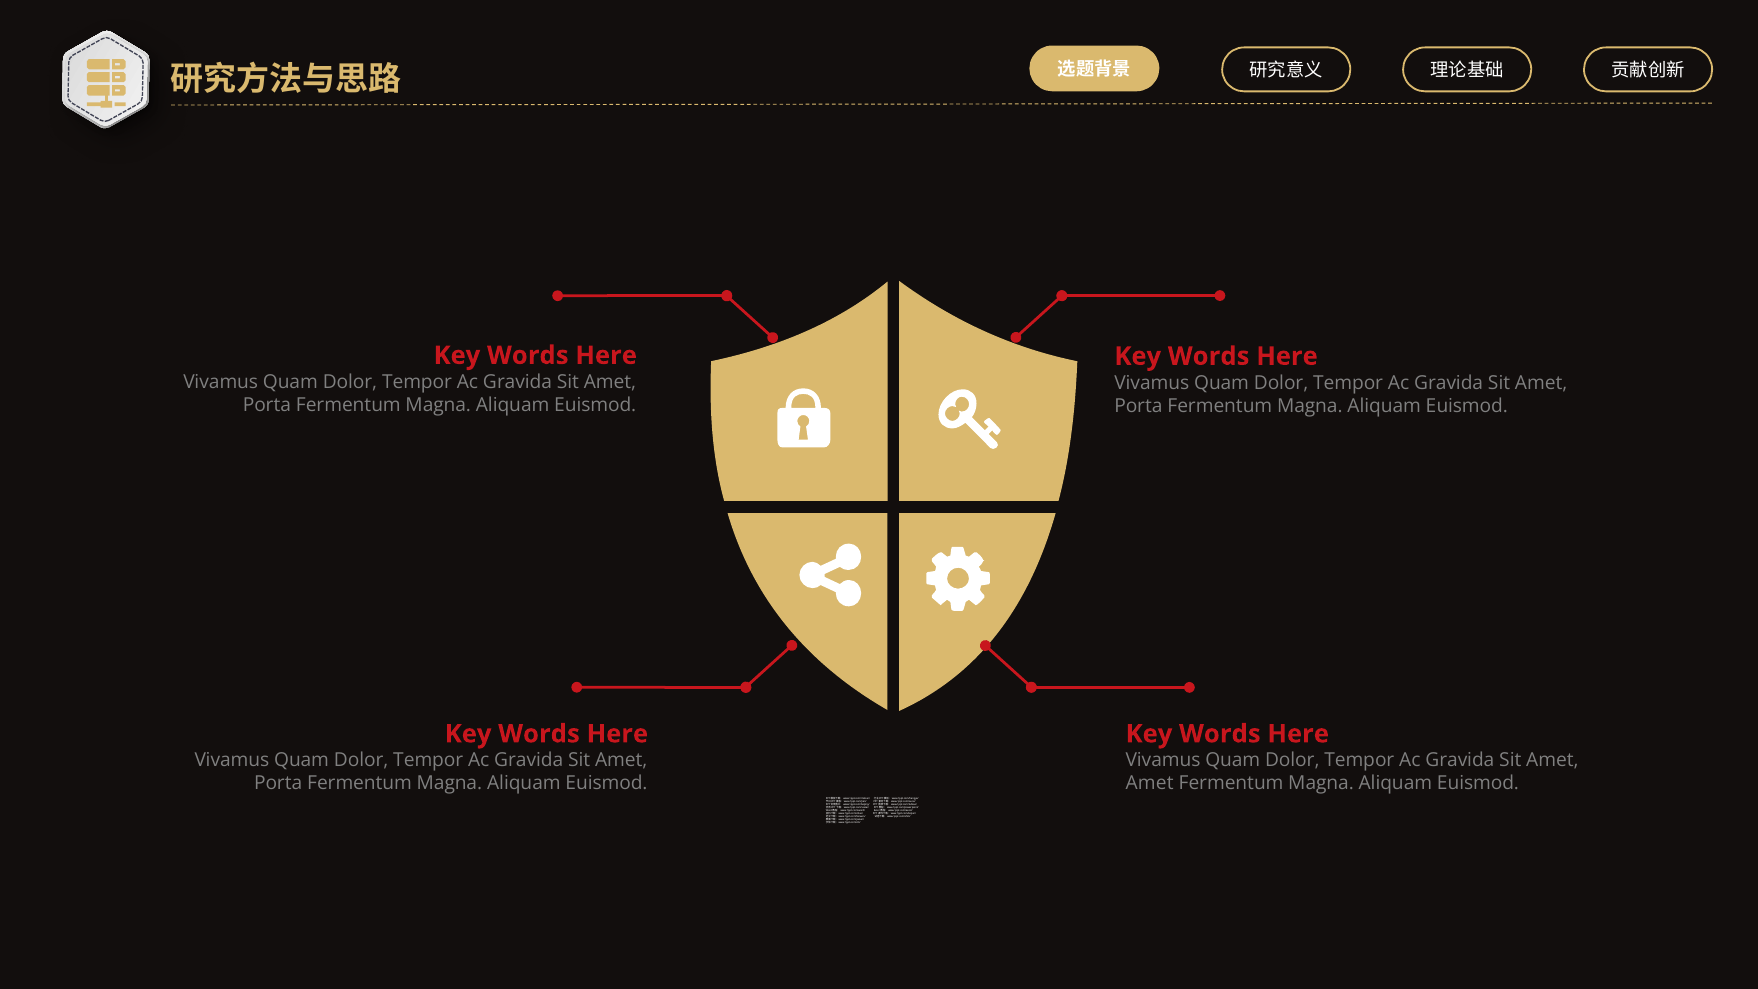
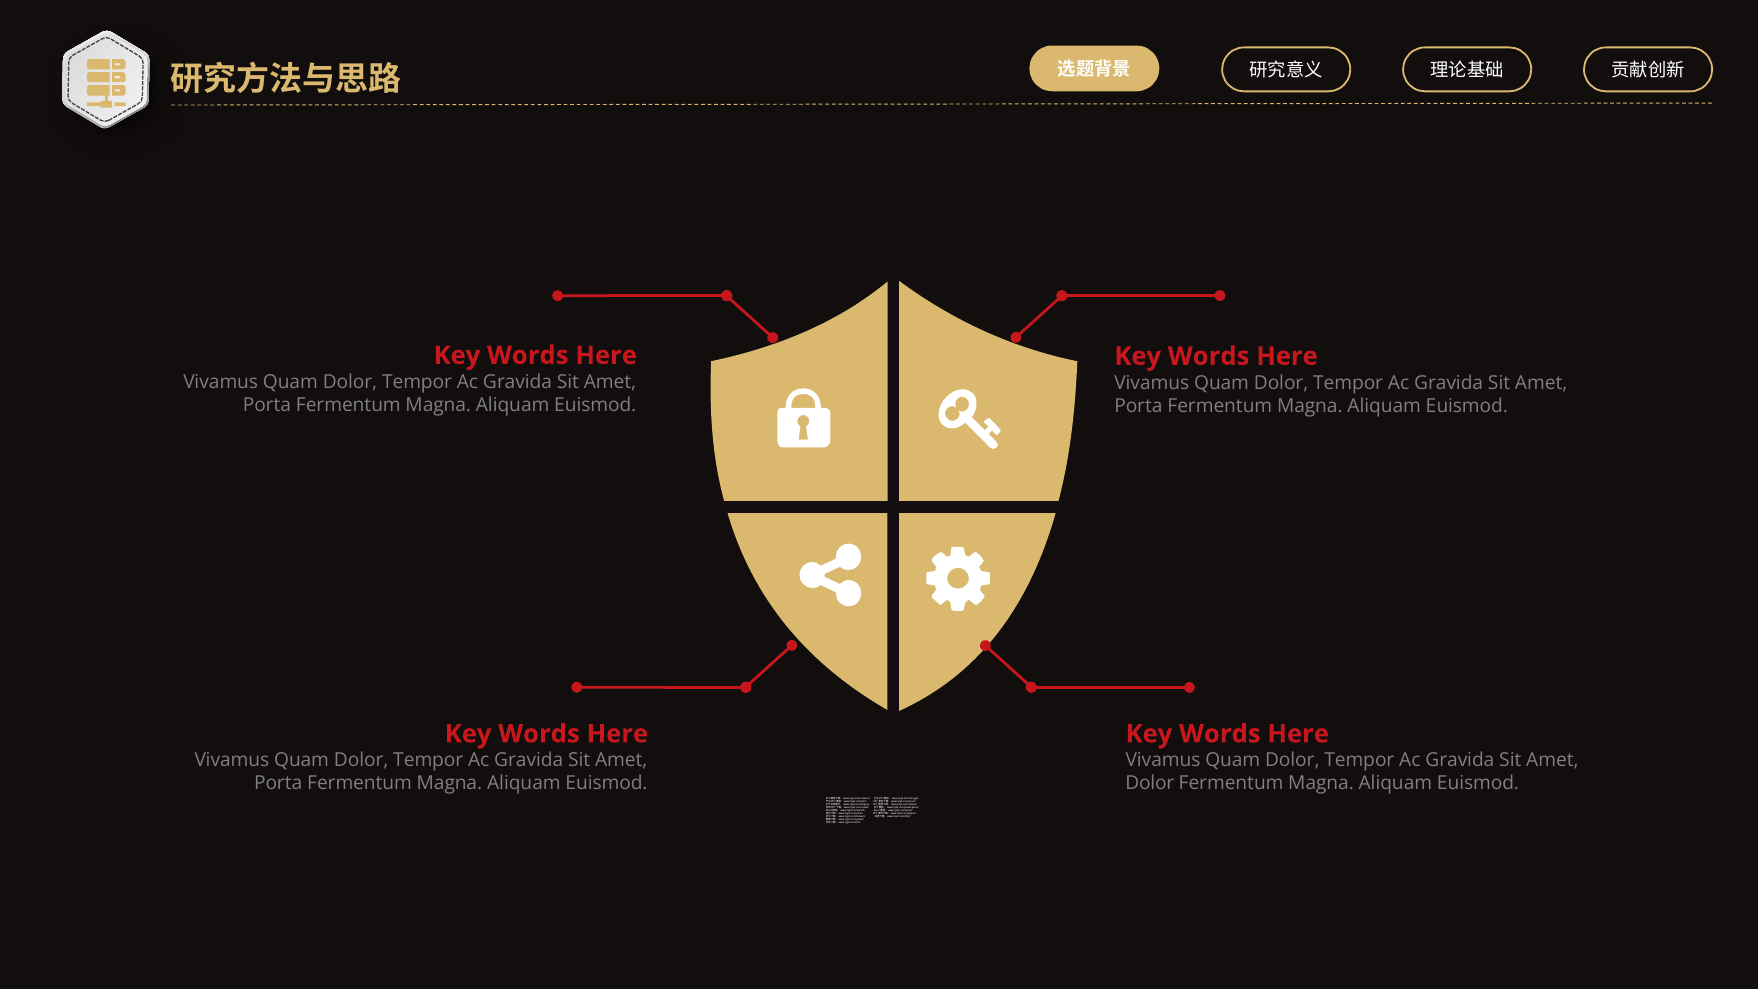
Amet at (1150, 783): Amet -> Dolor
